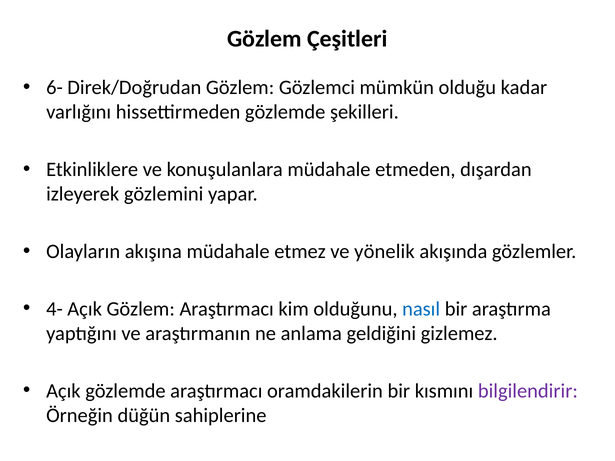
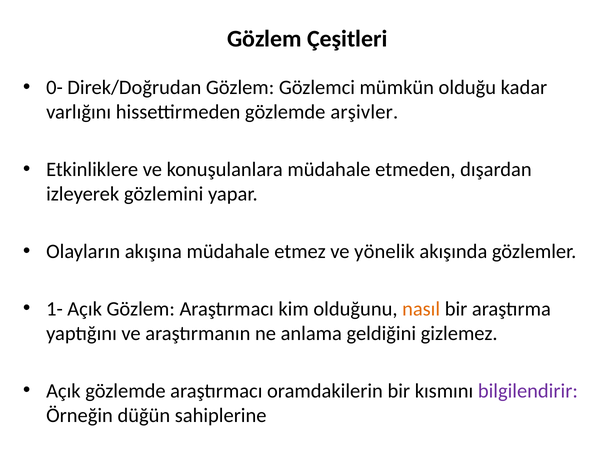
6-: 6- -> 0-
şekilleri: şekilleri -> arşivler
4-: 4- -> 1-
nasıl colour: blue -> orange
